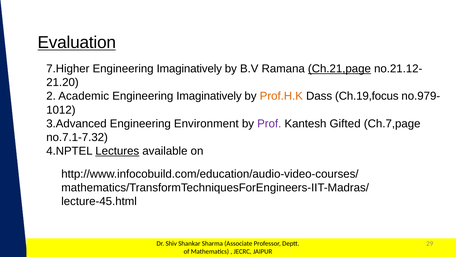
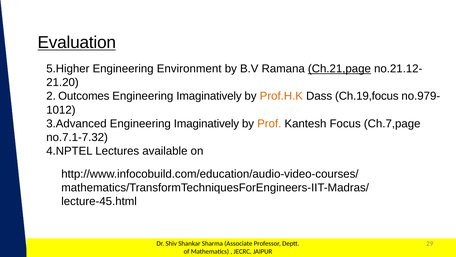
7.Higher: 7.Higher -> 5.Higher
Imaginatively at (189, 69): Imaginatively -> Environment
Academic: Academic -> Outcomes
3.Advanced Engineering Environment: Environment -> Imaginatively
Prof colour: purple -> orange
Gifted: Gifted -> Focus
Lectures underline: present -> none
